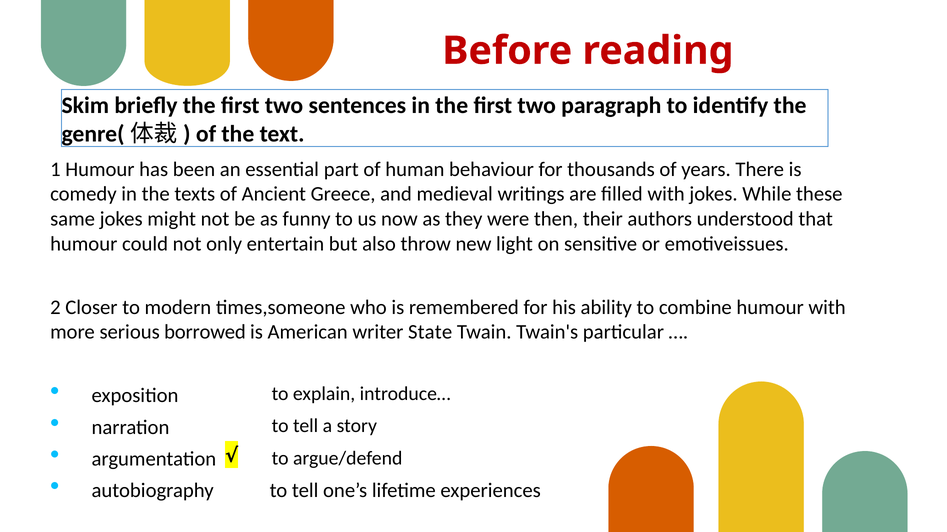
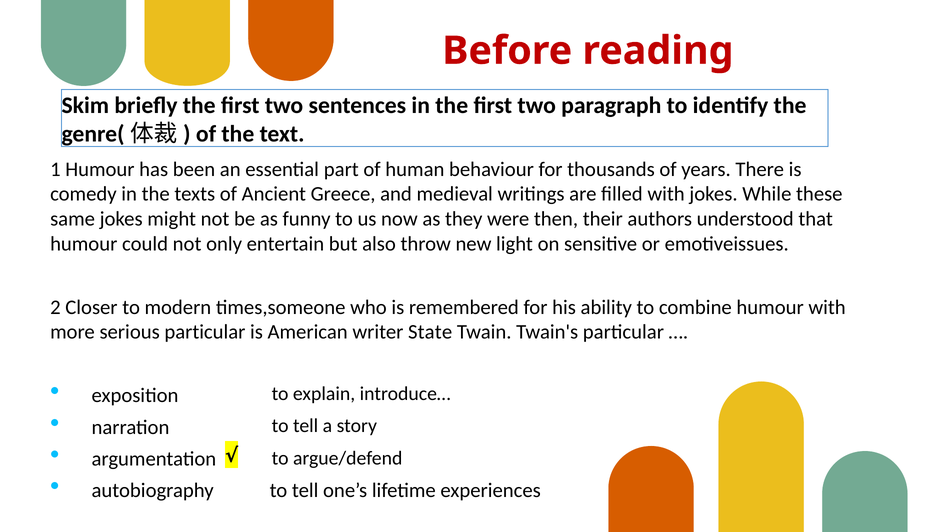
serious borrowed: borrowed -> particular
